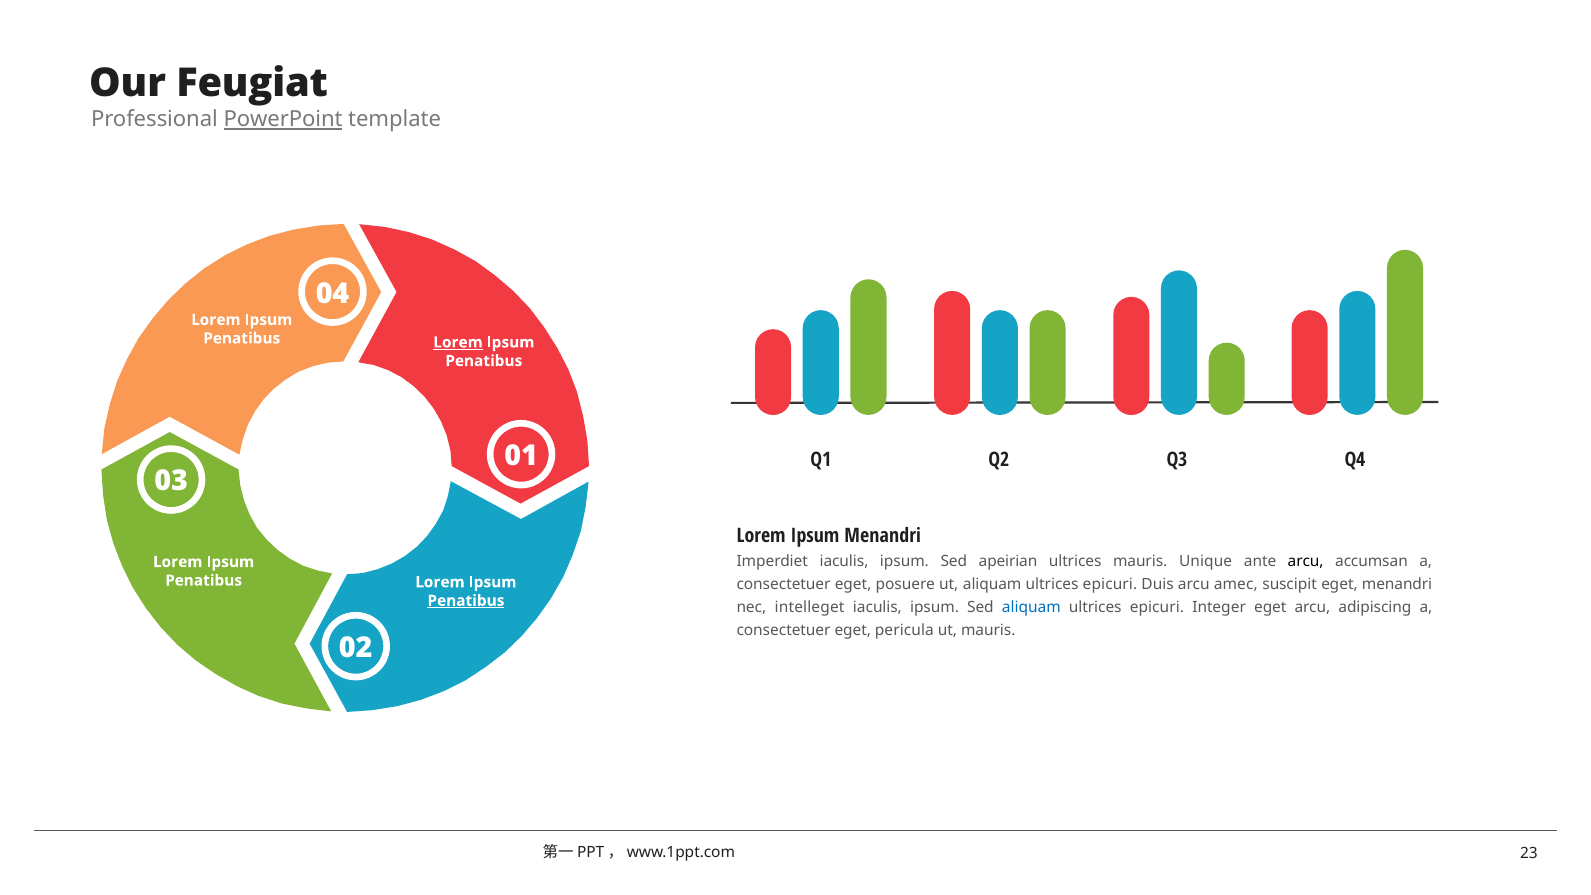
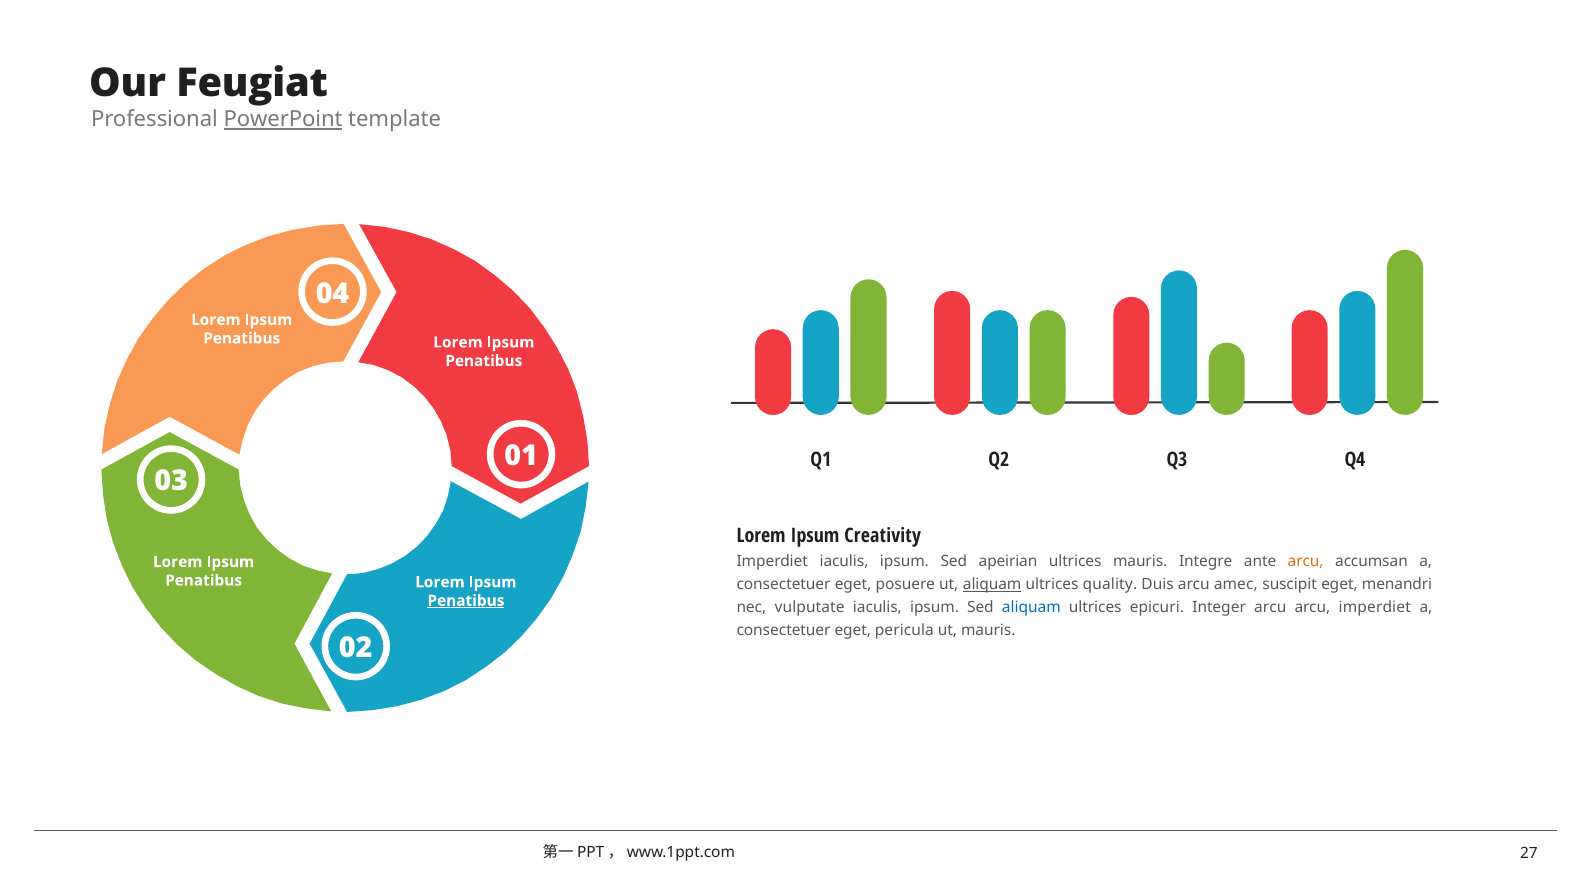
Lorem at (458, 342) underline: present -> none
Ipsum Menandri: Menandri -> Creativity
Unique: Unique -> Integre
arcu at (1306, 561) colour: black -> orange
aliquam at (992, 585) underline: none -> present
epicuri at (1110, 585): epicuri -> quality
intelleget: intelleget -> vulputate
Integer eget: eget -> arcu
arcu adipiscing: adipiscing -> imperdiet
23: 23 -> 27
